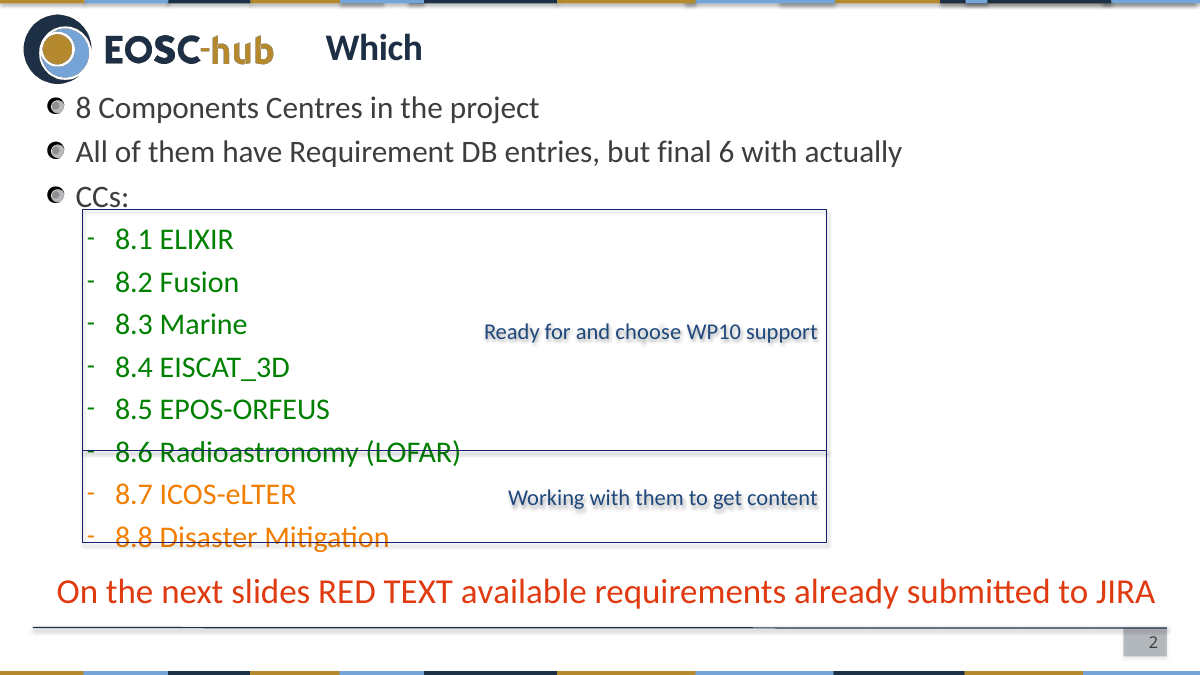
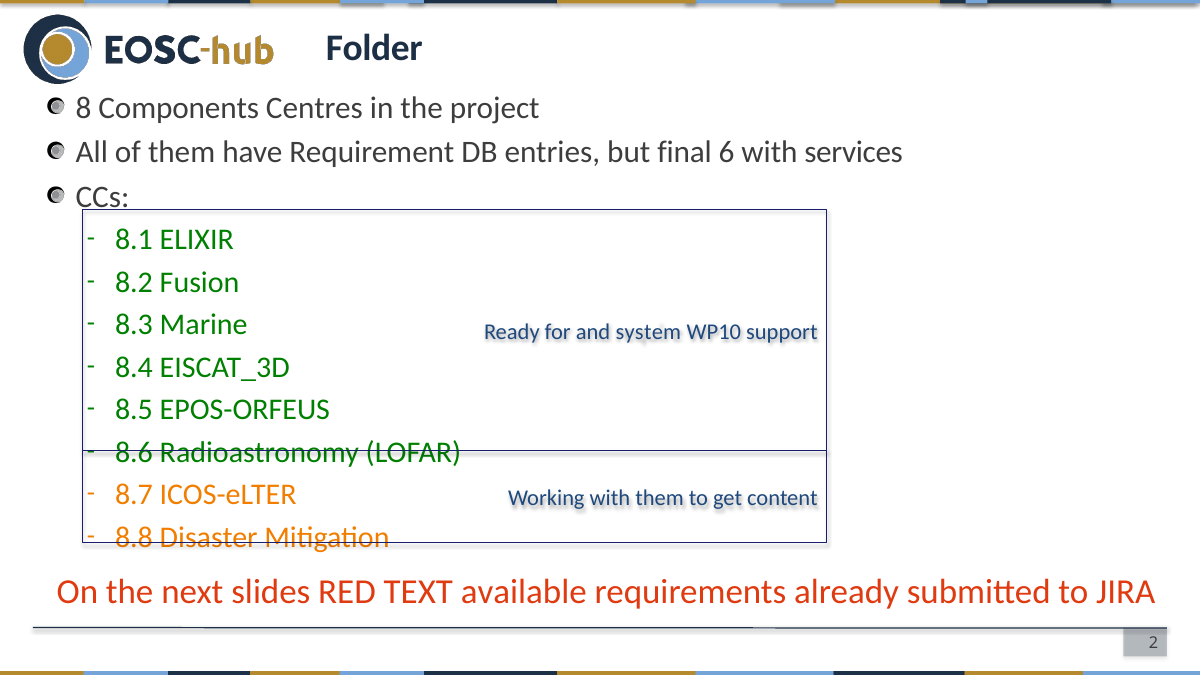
Which: Which -> Folder
actually: actually -> services
choose: choose -> system
